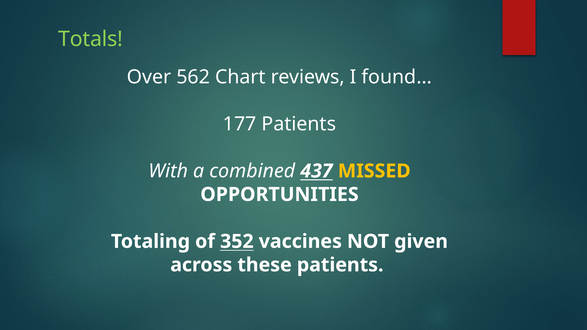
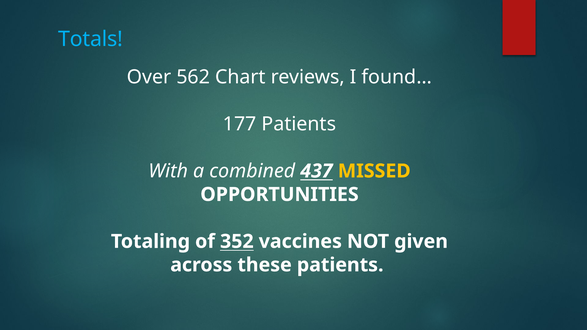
Totals colour: light green -> light blue
